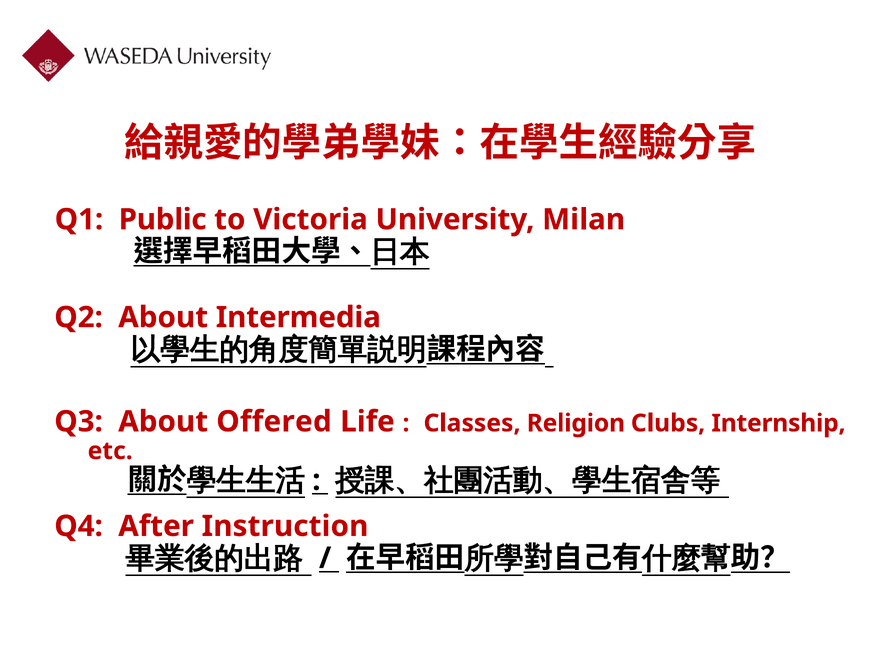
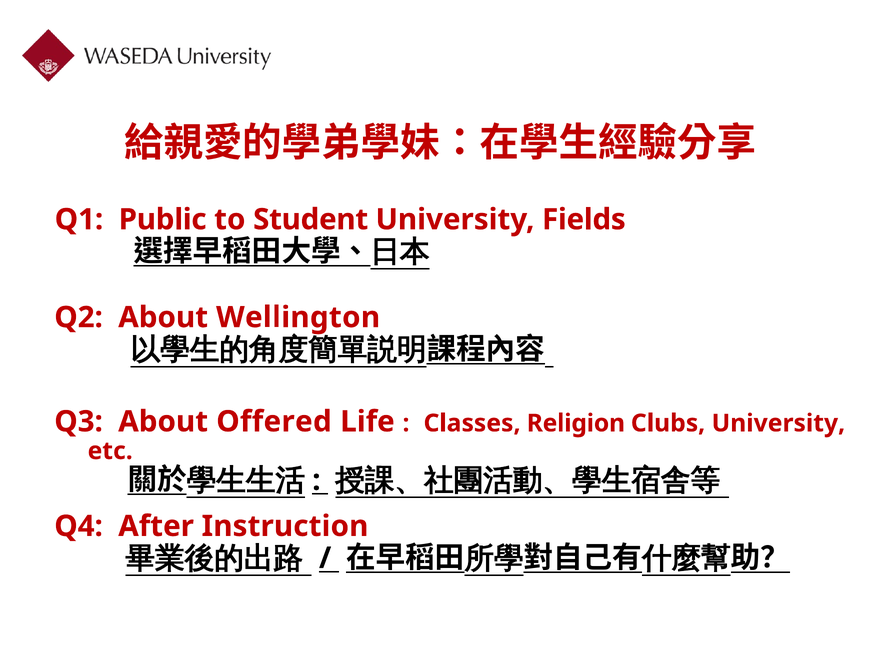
Victoria: Victoria -> Student
Milan: Milan -> Fields
Intermedia: Intermedia -> Wellington
Clubs Internship: Internship -> University
